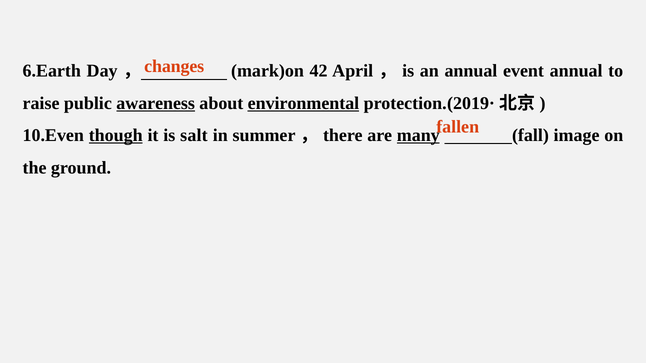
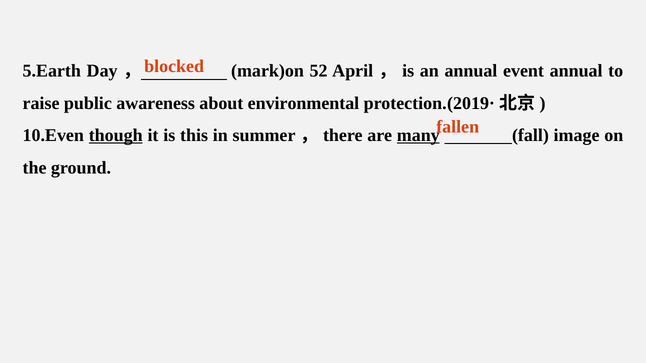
changes: changes -> blocked
6.Earth: 6.Earth -> 5.Earth
42: 42 -> 52
awareness underline: present -> none
environmental underline: present -> none
salt: salt -> this
